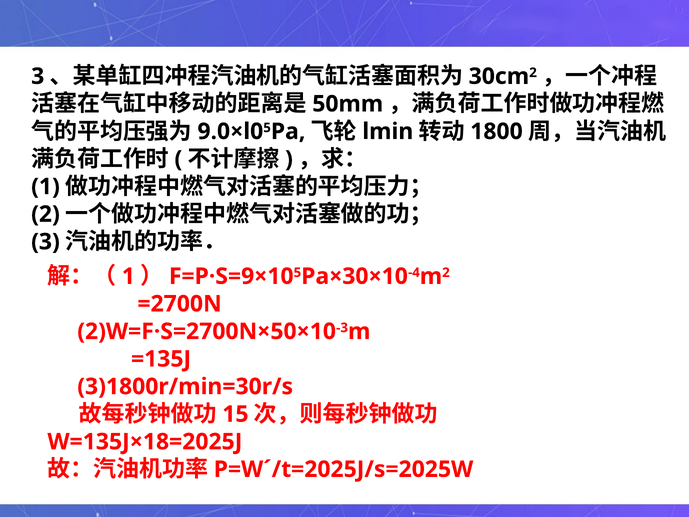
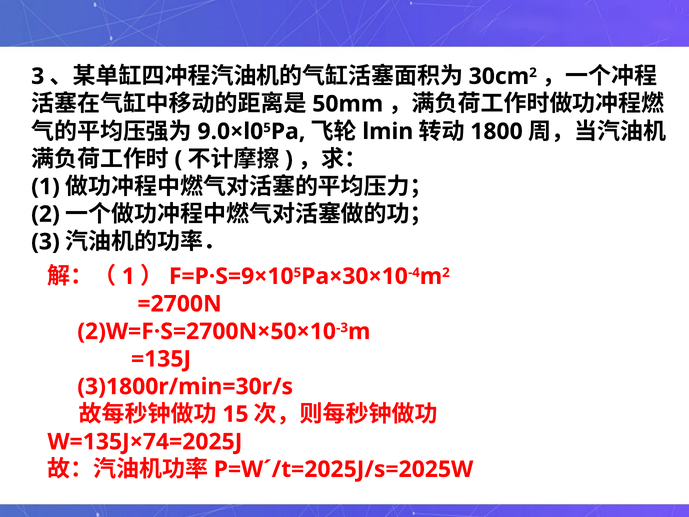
W=135J×18=2025J: W=135J×18=2025J -> W=135J×74=2025J
